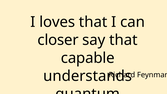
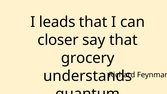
loves: loves -> leads
capable: capable -> grocery
